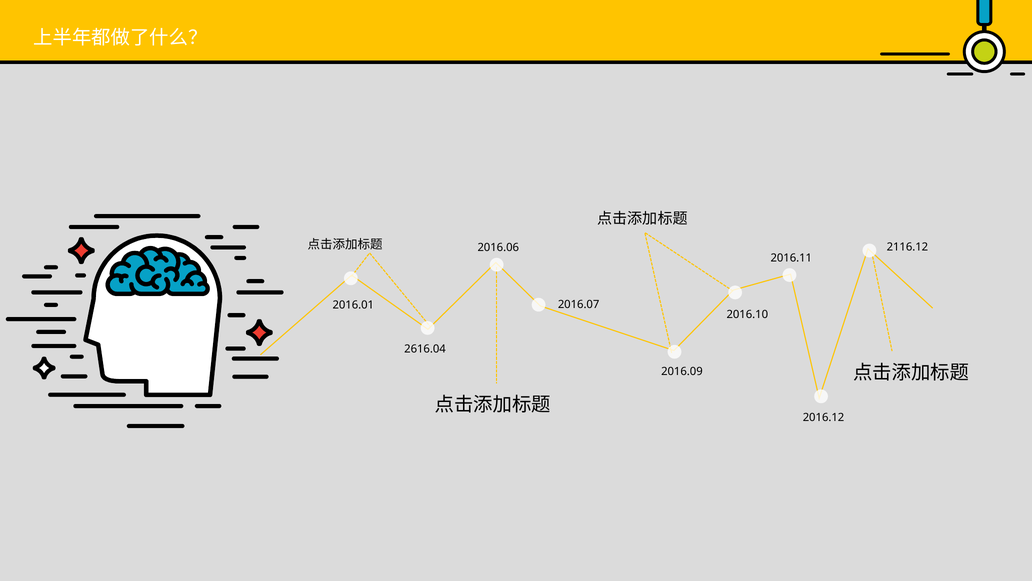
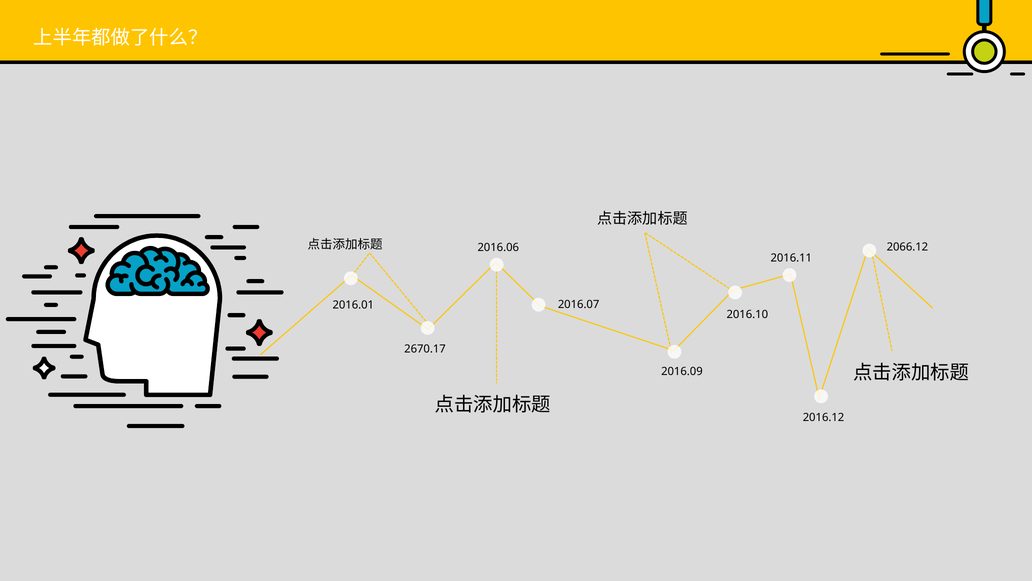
2116.12: 2116.12 -> 2066.12
2616.04: 2616.04 -> 2670.17
